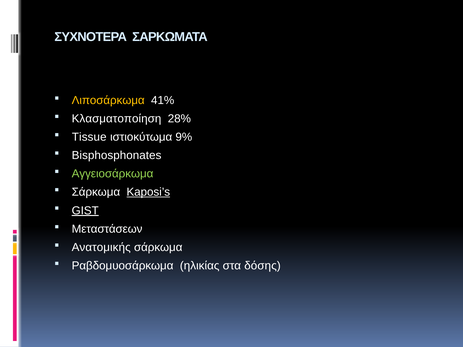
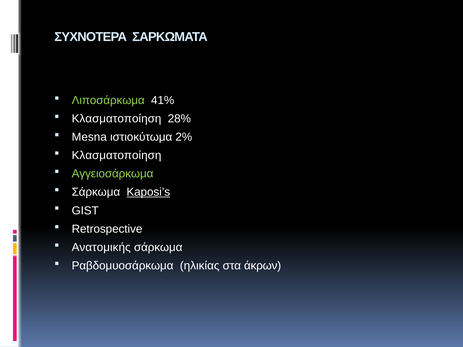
Λιποσάρκωμα colour: yellow -> light green
Tissue: Tissue -> Mesna
9%: 9% -> 2%
Bisphosphonates at (117, 156): Bisphosphonates -> Κλασματοποίηση
GIST underline: present -> none
Μεταστάσεων: Μεταστάσεων -> Retrospective
δόσης: δόσης -> άκρων
